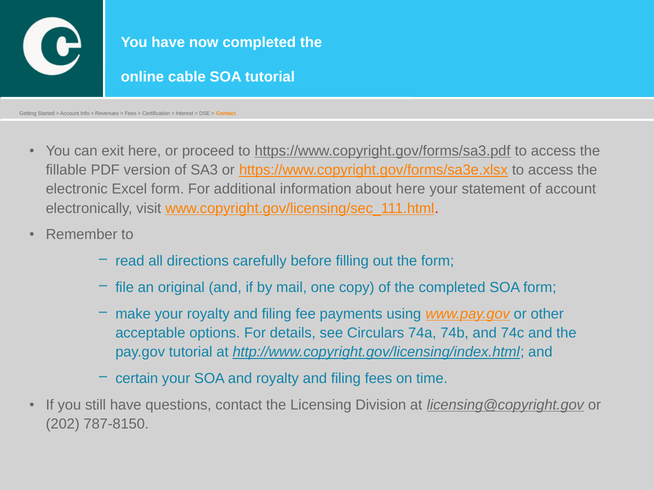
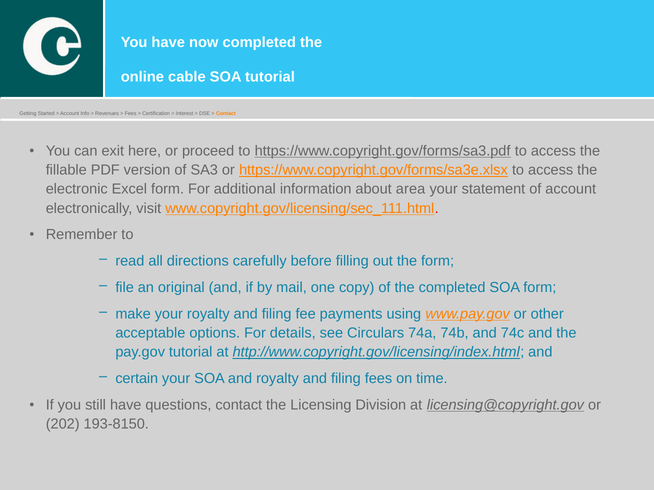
about here: here -> area
787-8150: 787-8150 -> 193-8150
